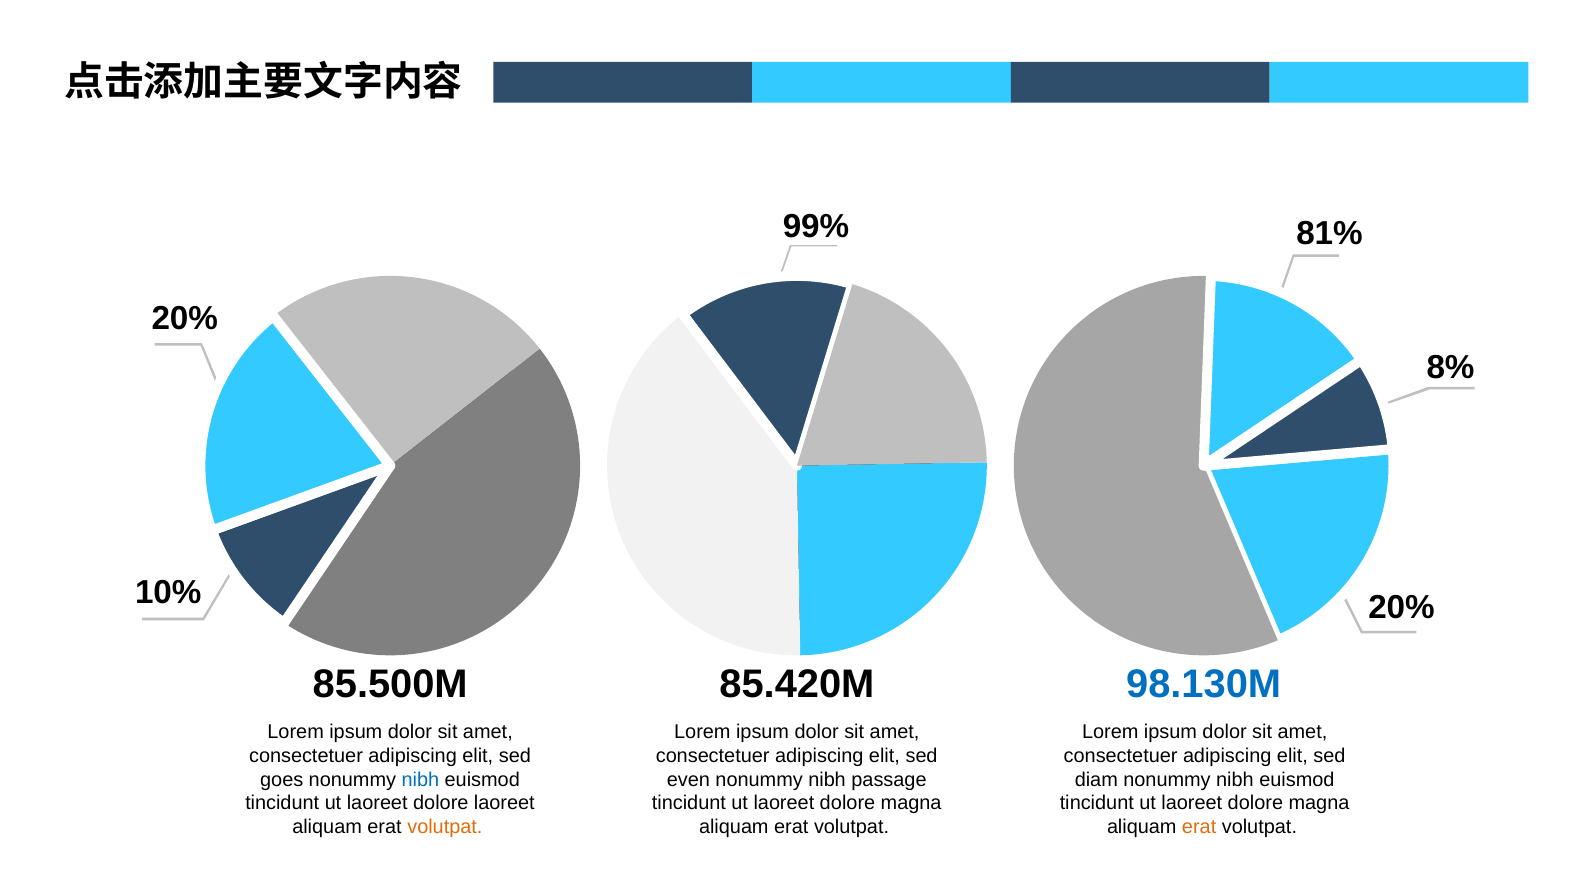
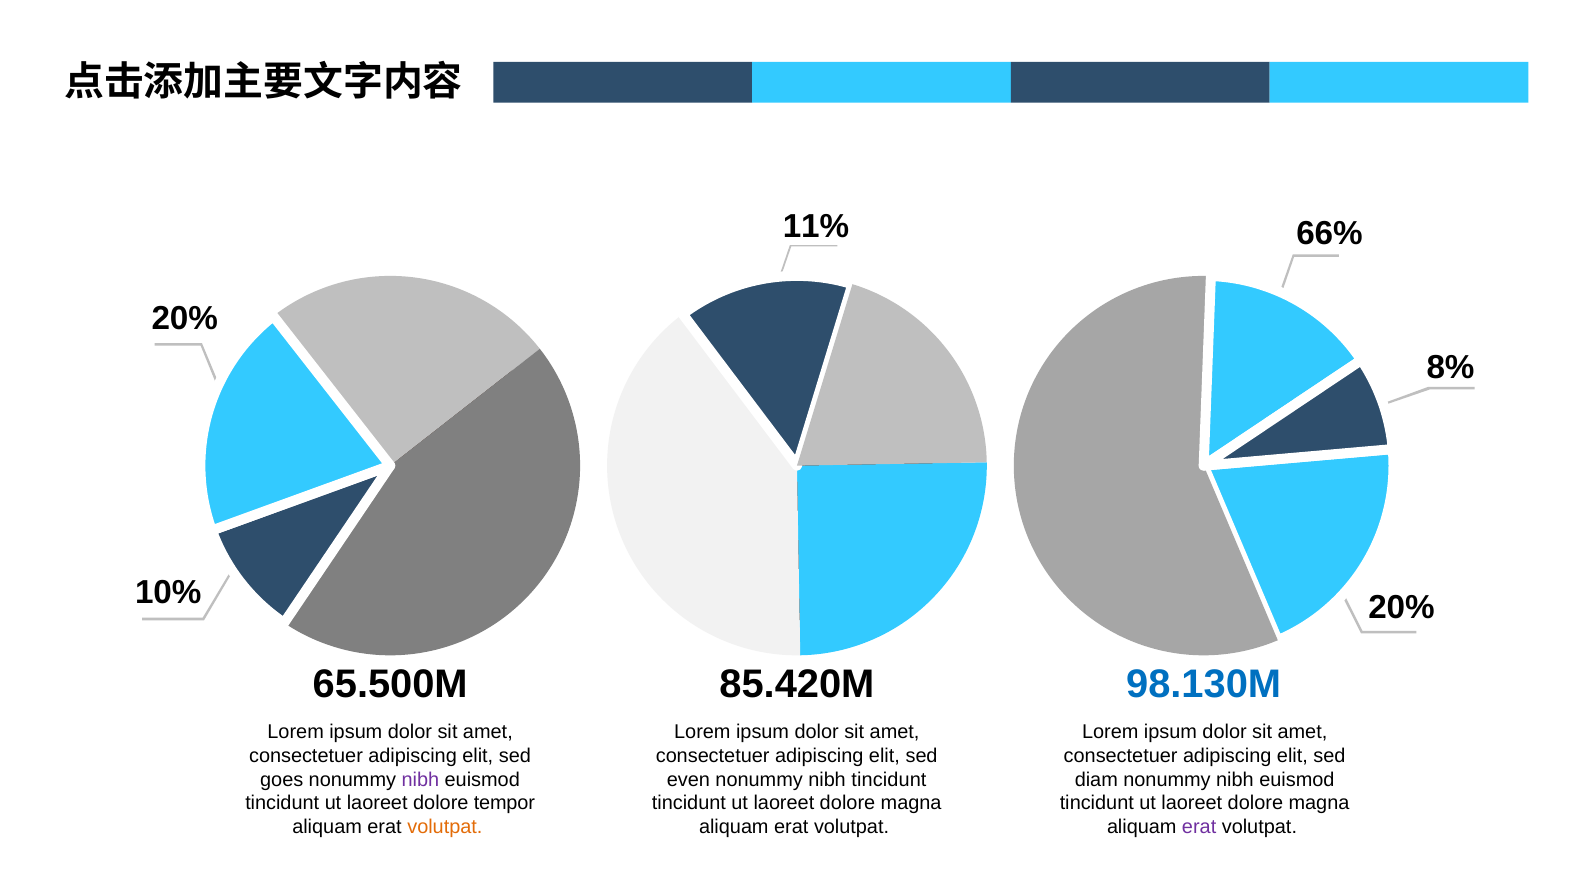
99%: 99% -> 11%
81%: 81% -> 66%
85.500M: 85.500M -> 65.500M
nibh at (420, 780) colour: blue -> purple
nibh passage: passage -> tincidunt
dolore laoreet: laoreet -> tempor
erat at (1199, 828) colour: orange -> purple
